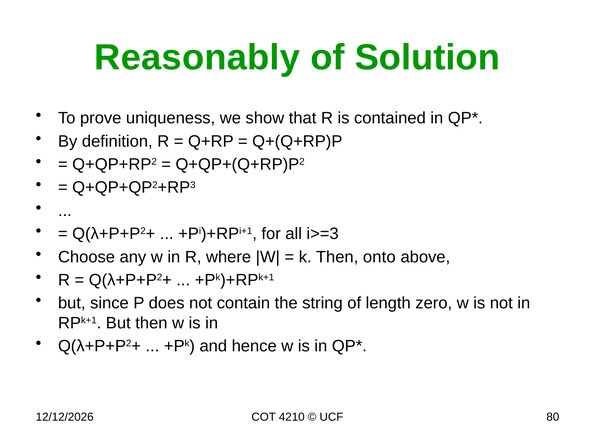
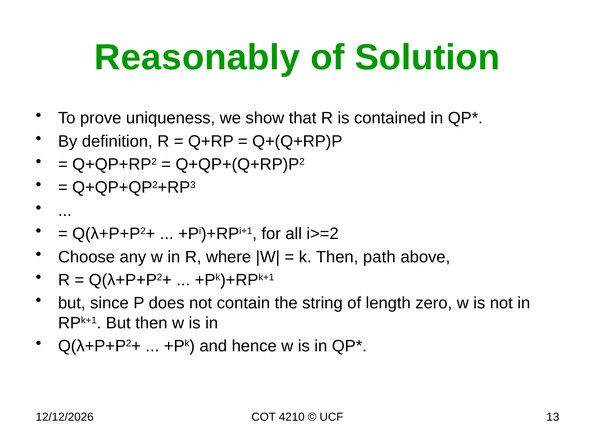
i>=3: i>=3 -> i>=2
onto: onto -> path
80: 80 -> 13
